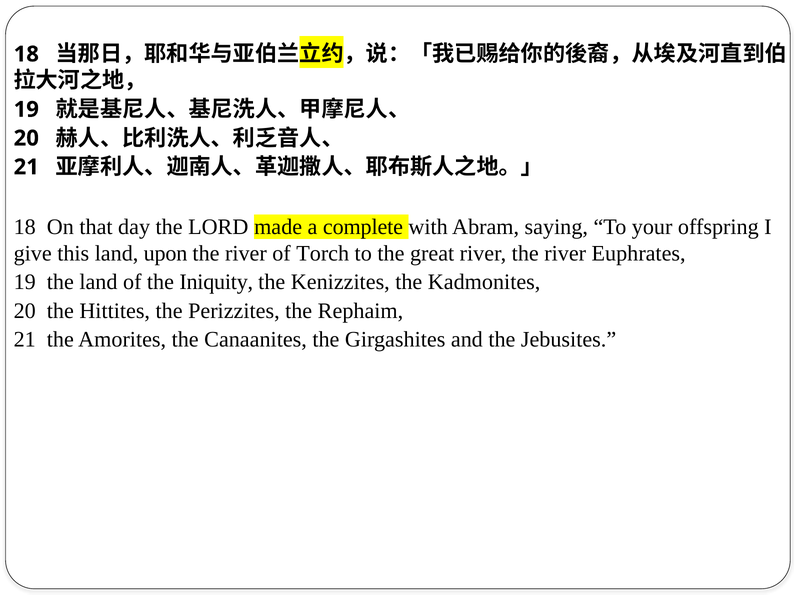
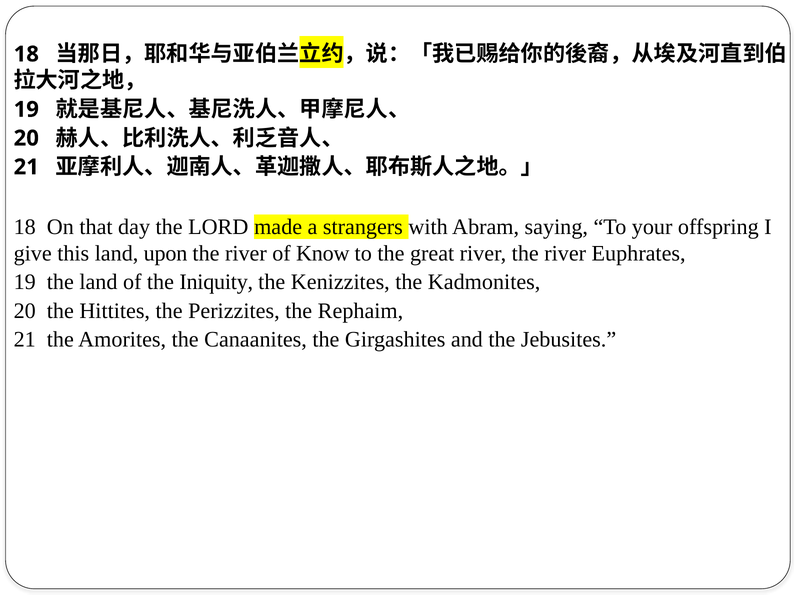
complete: complete -> strangers
Torch: Torch -> Know
